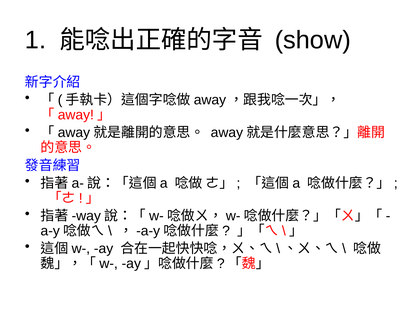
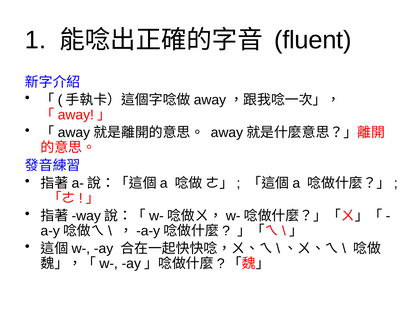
show: show -> fluent
